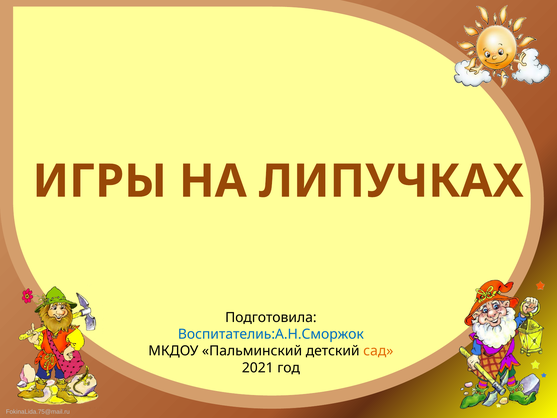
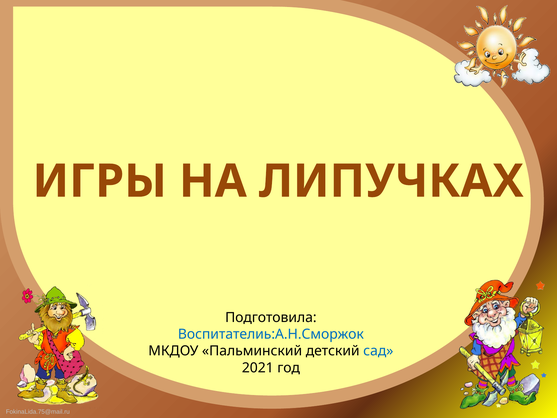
сад colour: orange -> blue
